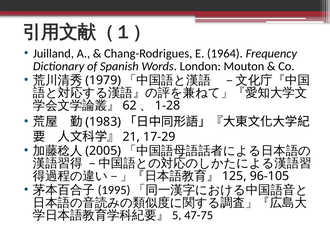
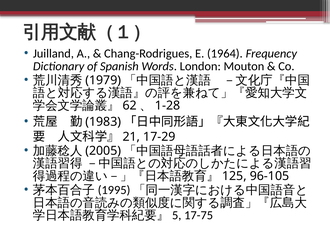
47-75: 47-75 -> 17-75
